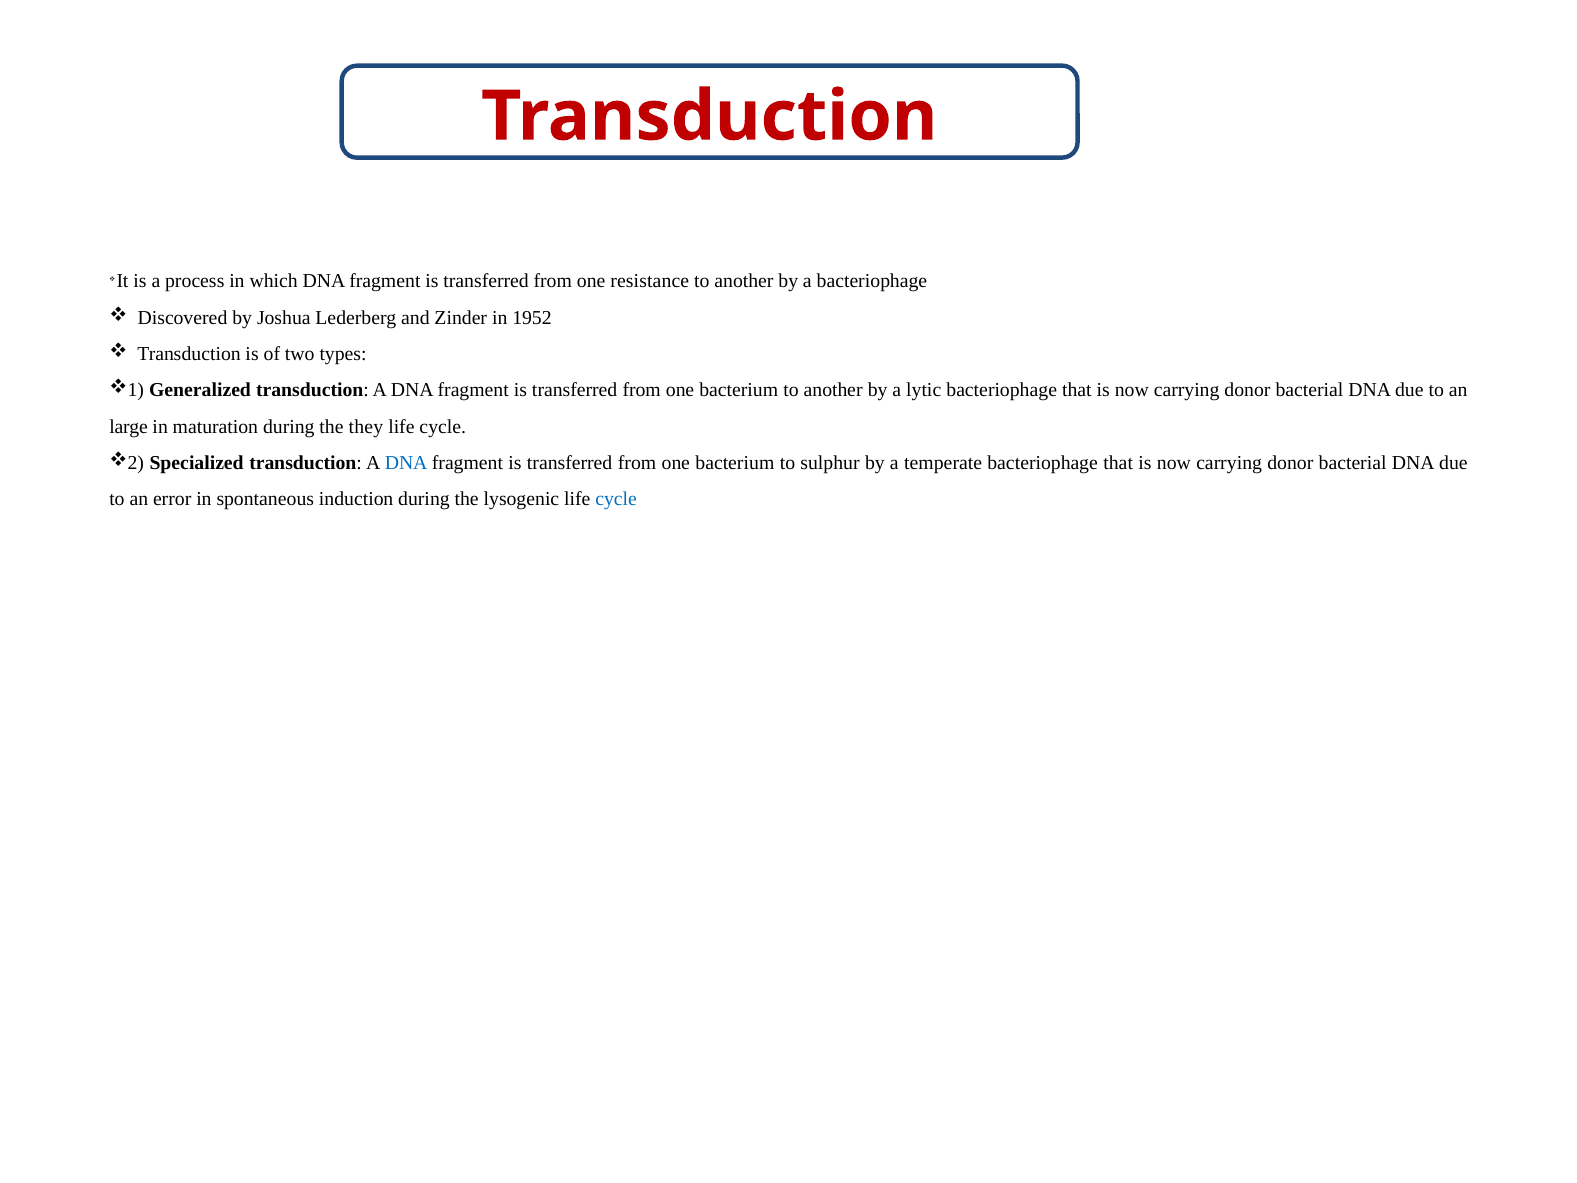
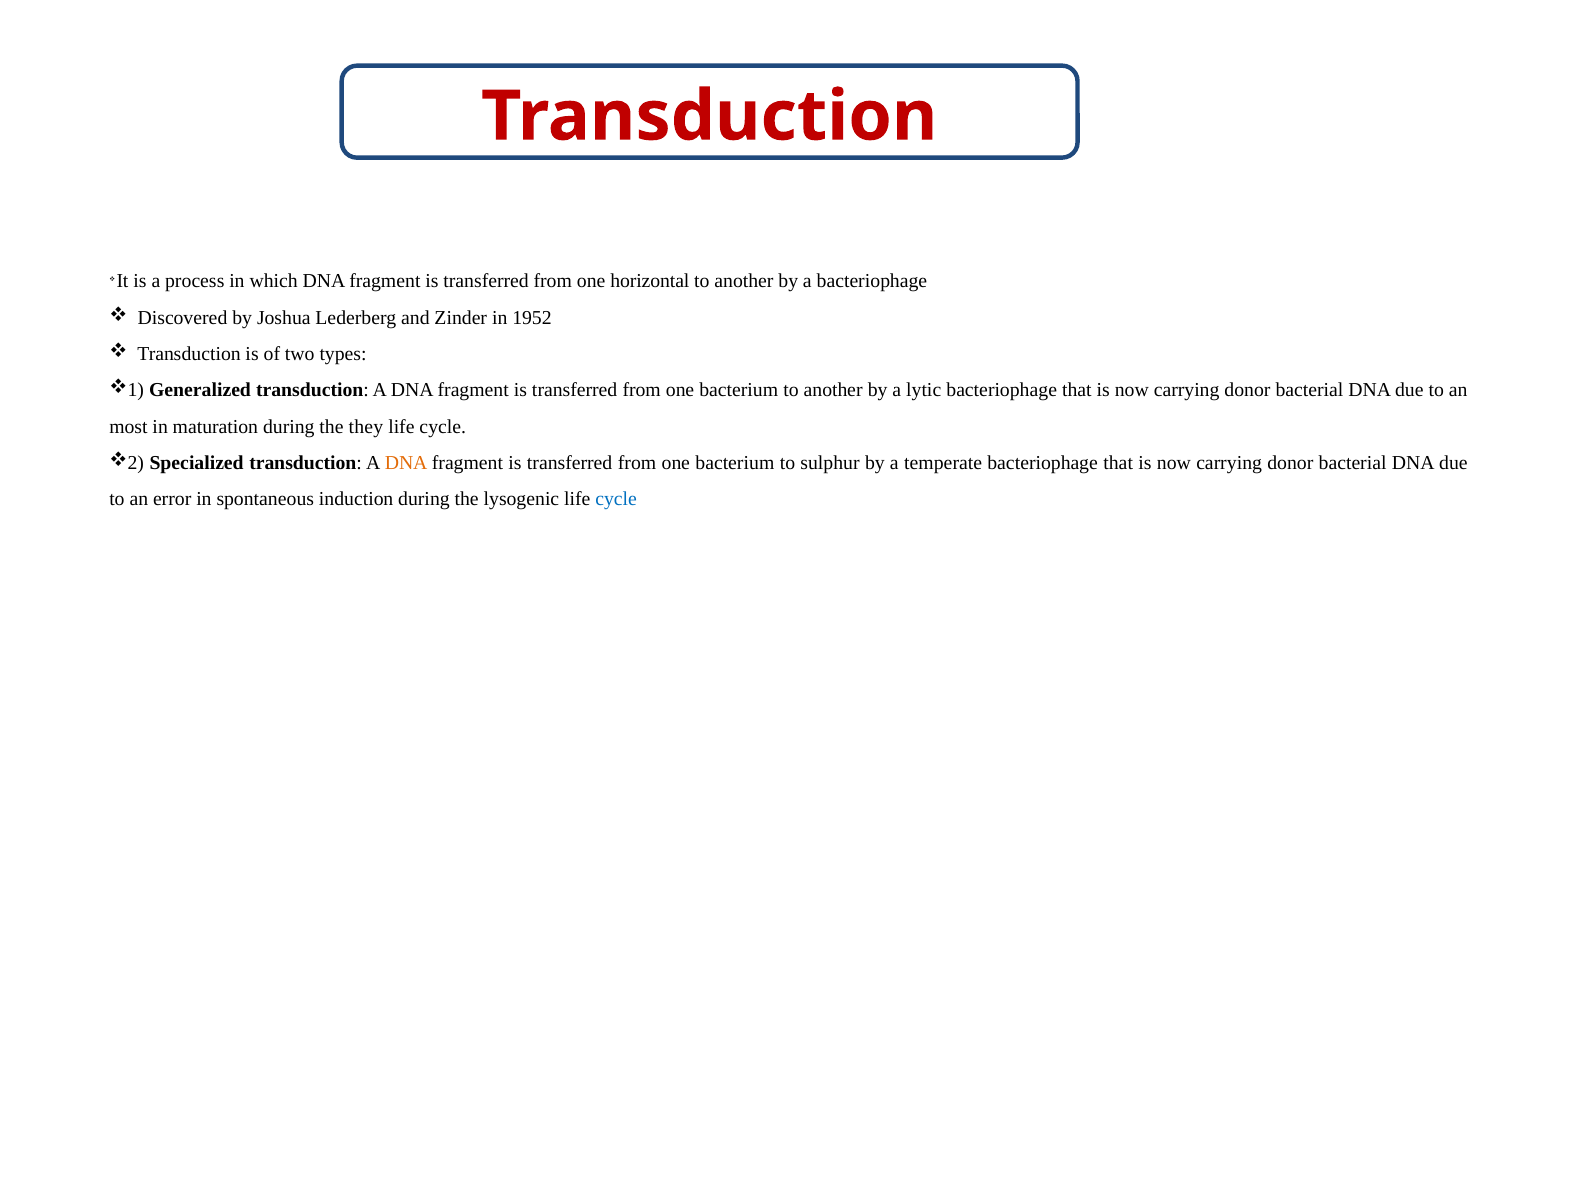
resistance: resistance -> horizontal
large: large -> most
DNA at (406, 463) colour: blue -> orange
